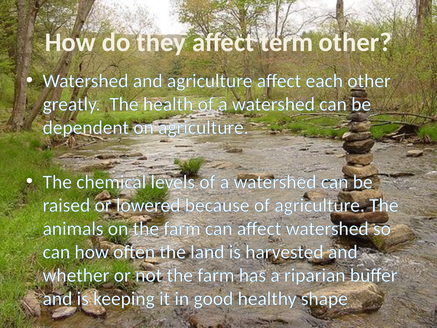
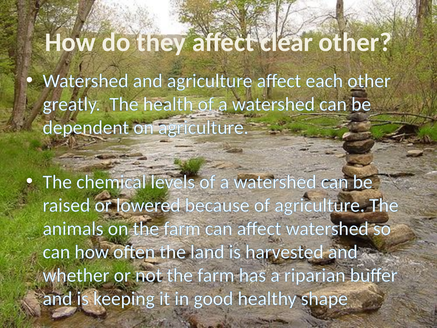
term: term -> clear
